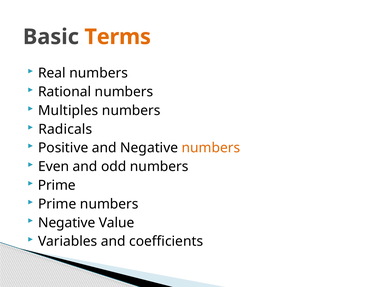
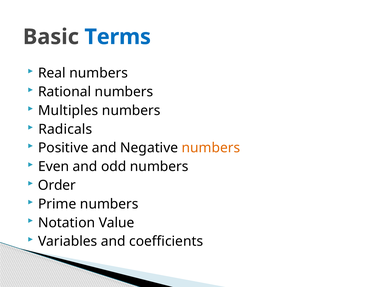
Terms colour: orange -> blue
Prime at (57, 185): Prime -> Order
Negative at (67, 222): Negative -> Notation
